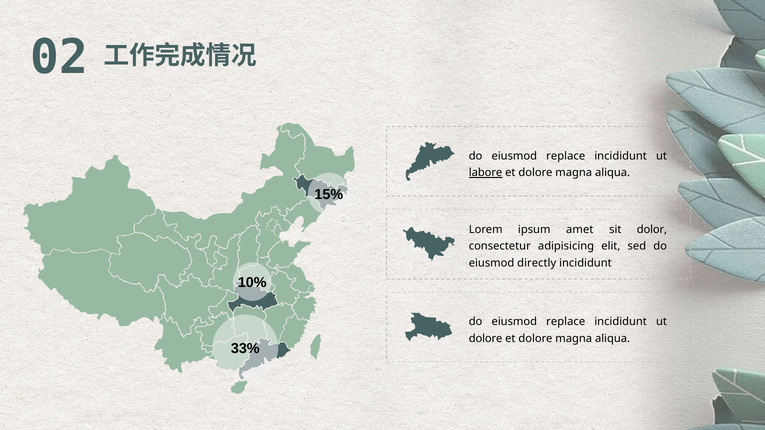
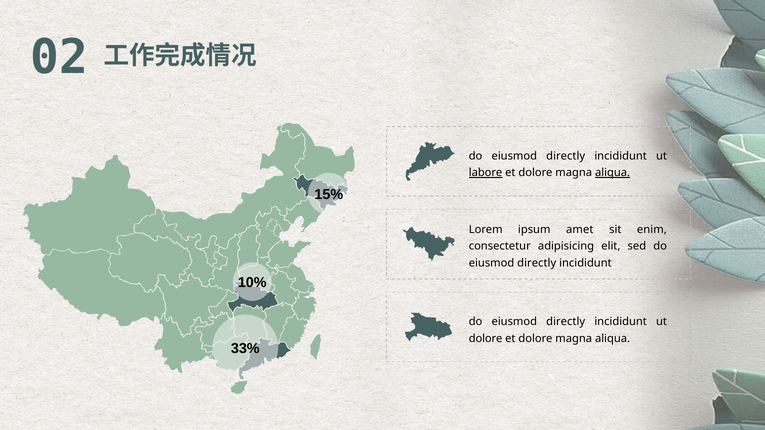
replace at (566, 156): replace -> directly
aliqua at (613, 173) underline: none -> present
dolor: dolor -> enim
replace at (566, 322): replace -> directly
